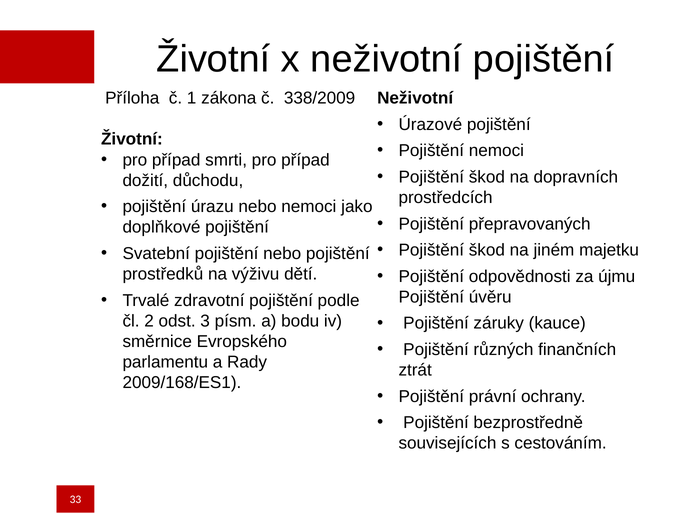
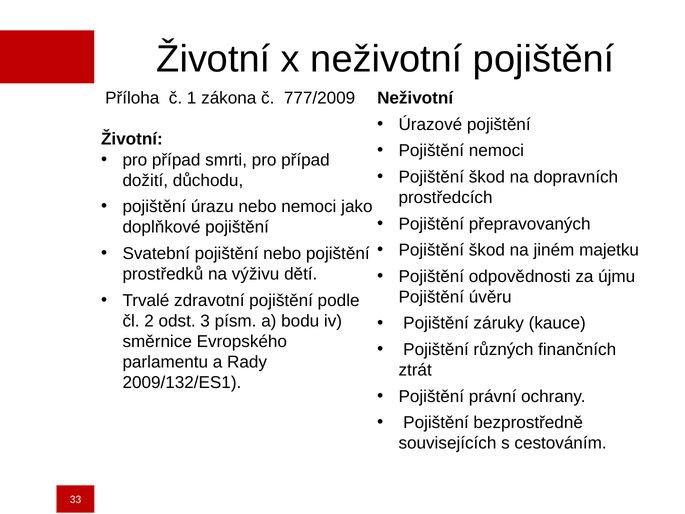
338/2009: 338/2009 -> 777/2009
2009/168/ES1: 2009/168/ES1 -> 2009/132/ES1
